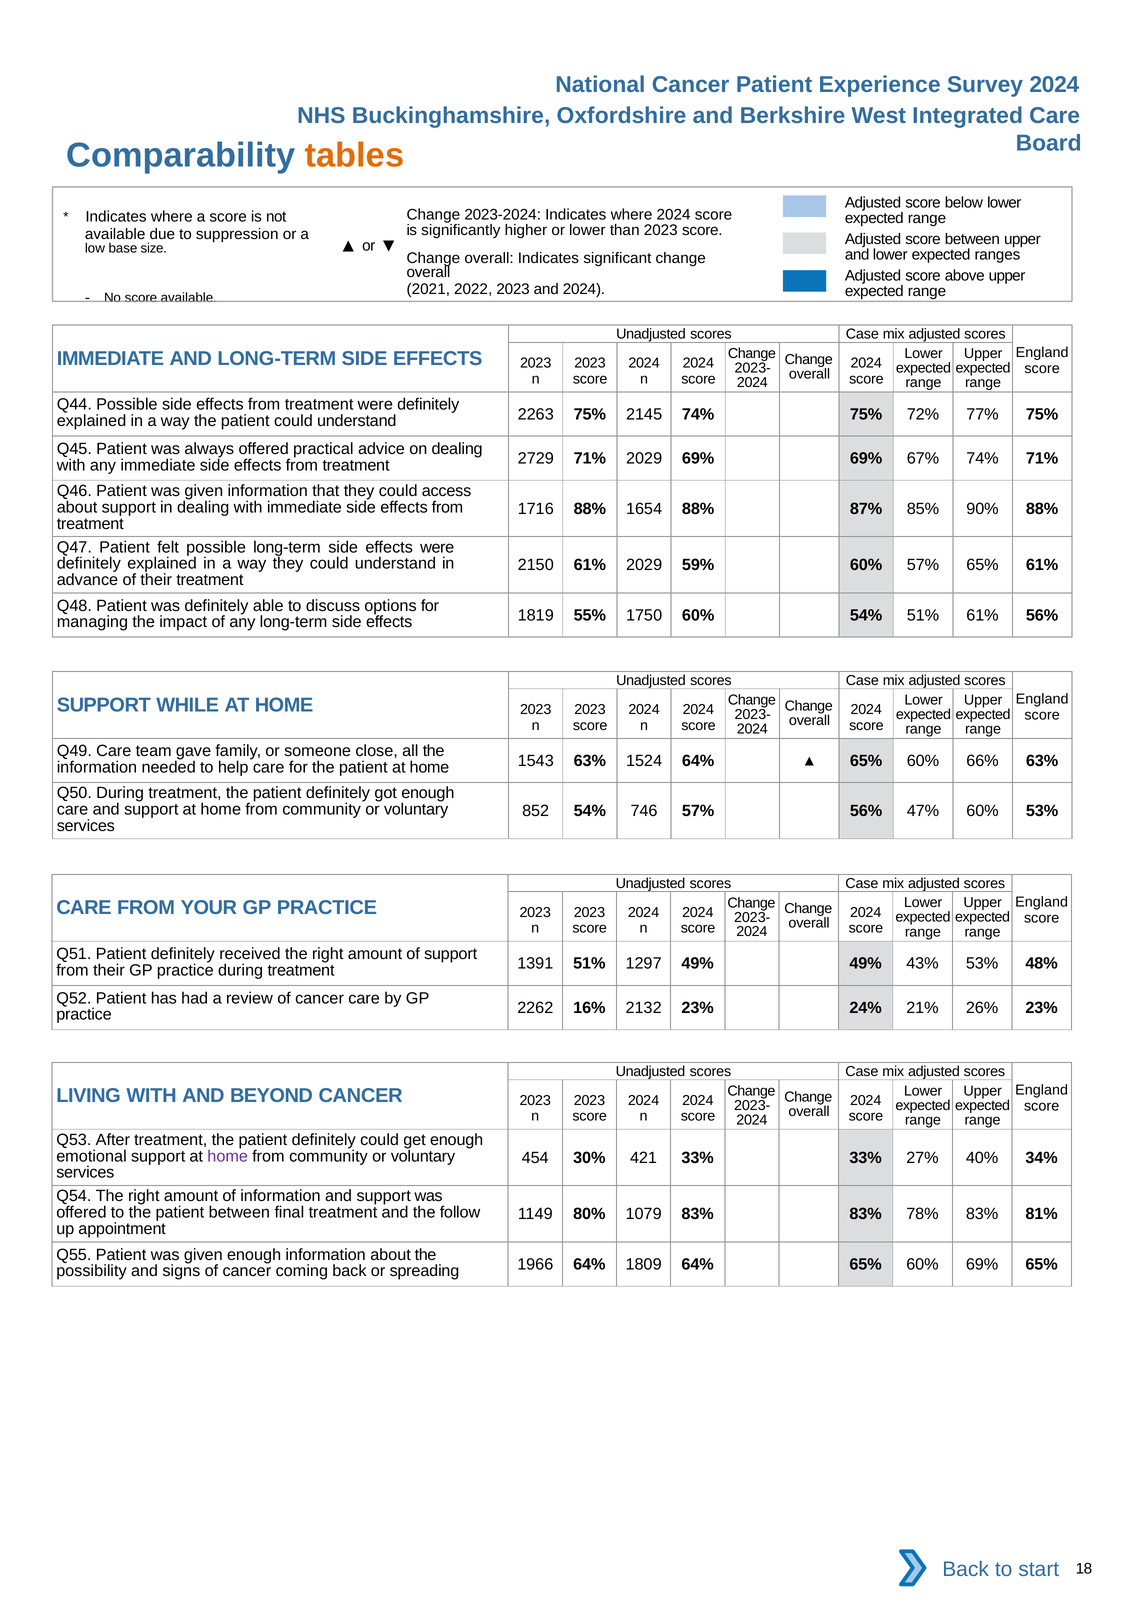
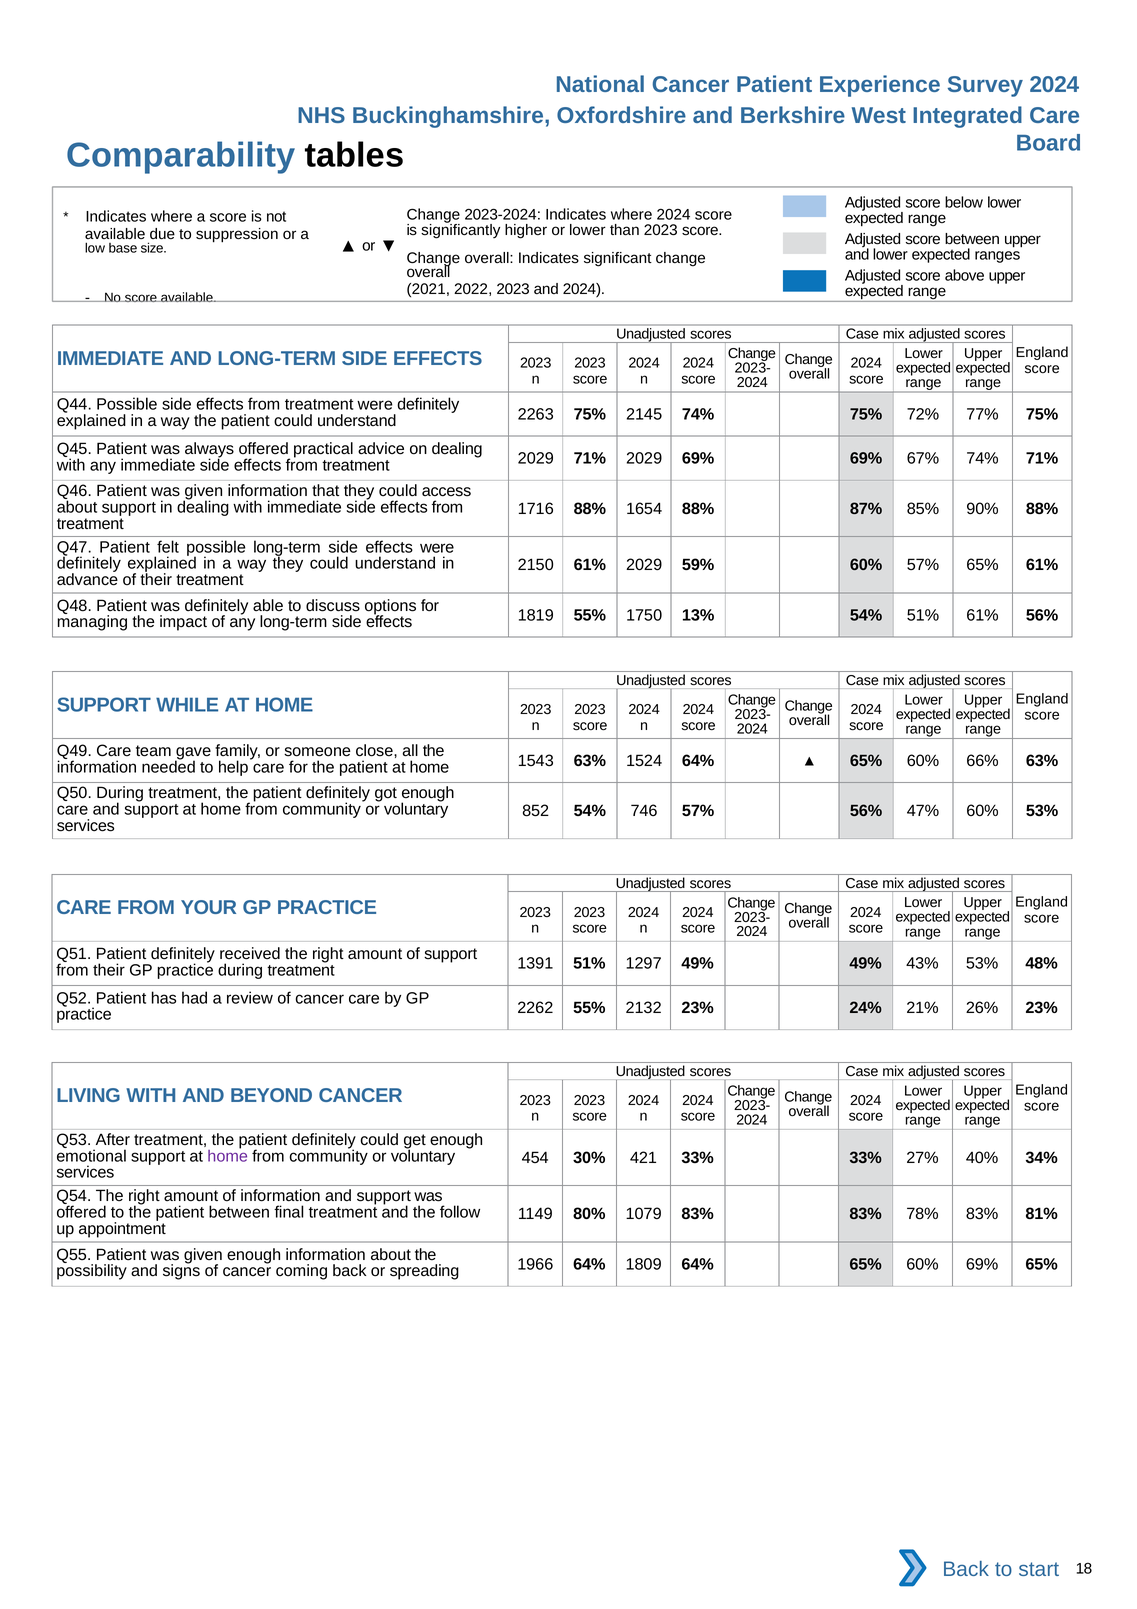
tables colour: orange -> black
treatment 2729: 2729 -> 2029
1750 60%: 60% -> 13%
2262 16%: 16% -> 55%
